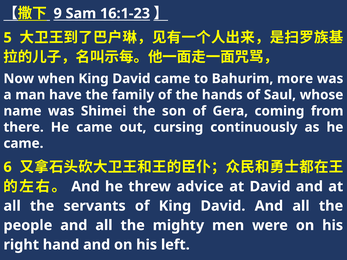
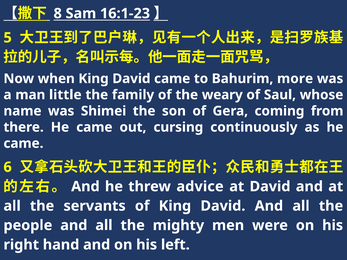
9: 9 -> 8
have: have -> little
hands: hands -> weary
